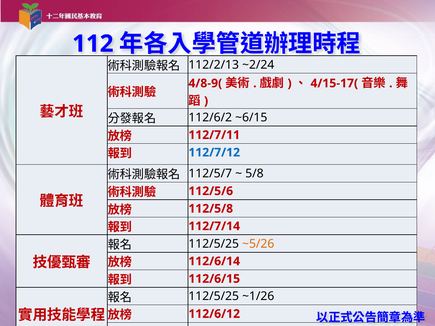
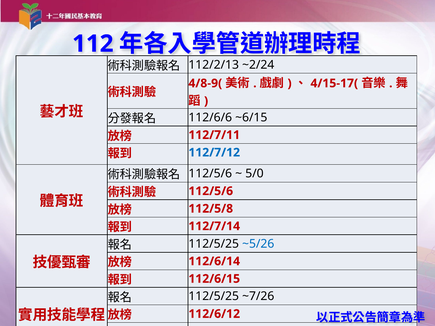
112/6/2: 112/6/2 -> 112/6/6
112/5/7 at (210, 174): 112/5/7 -> 112/5/6
5/8: 5/8 -> 5/0
~5/26 colour: orange -> blue
~1/26: ~1/26 -> ~7/26
